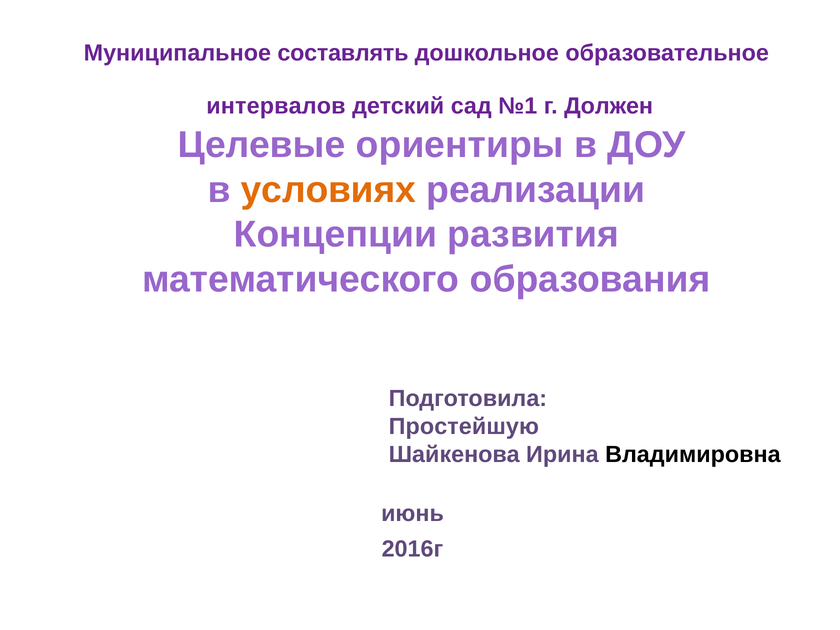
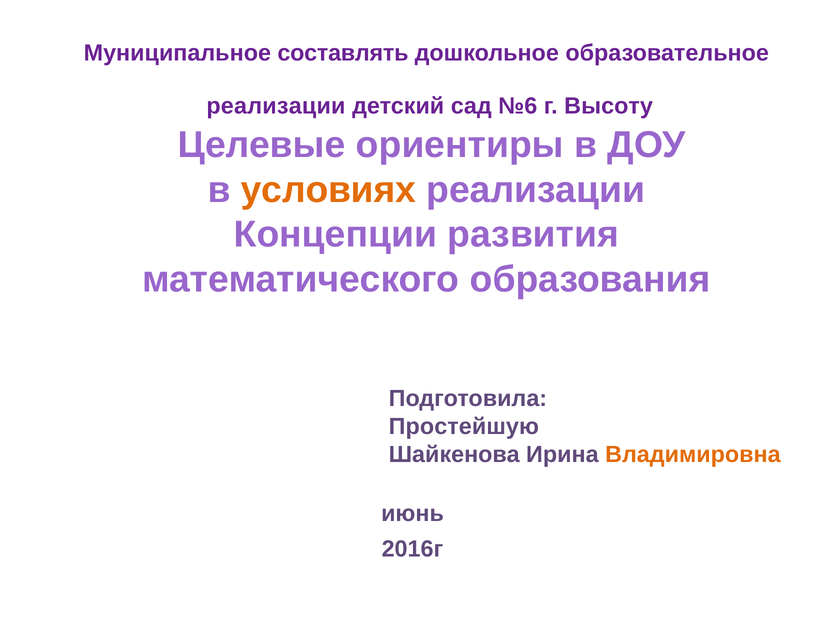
интервалов at (276, 106): интервалов -> реализации
№1: №1 -> №6
Должен: Должен -> Высоту
Владимировна colour: black -> orange
